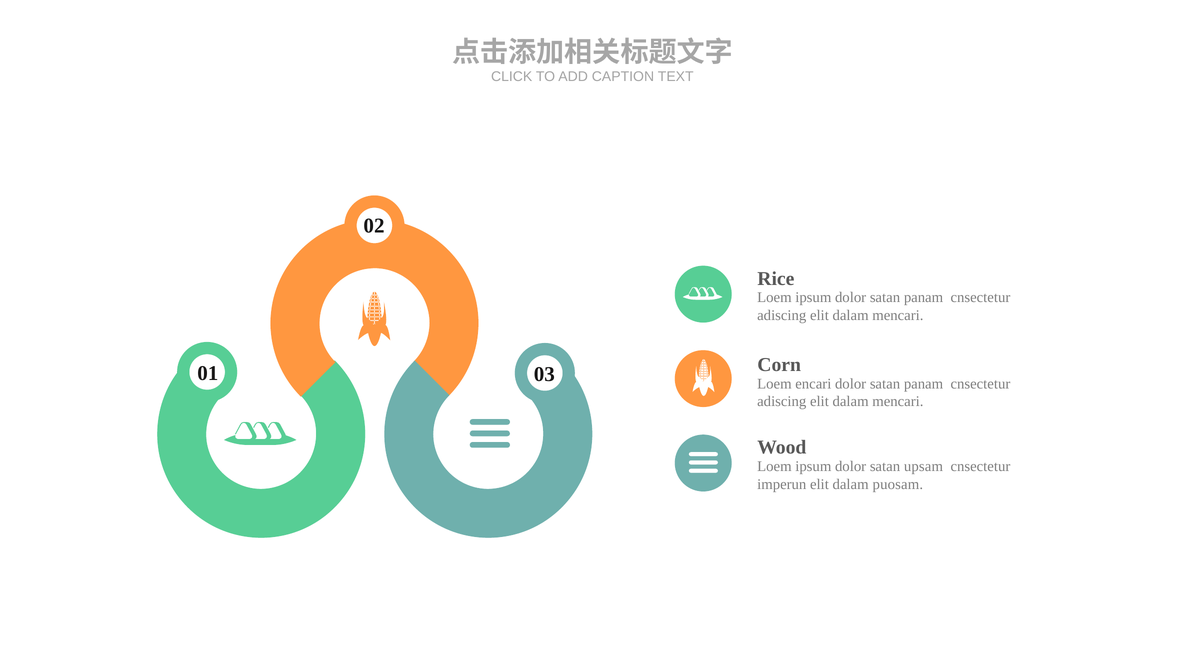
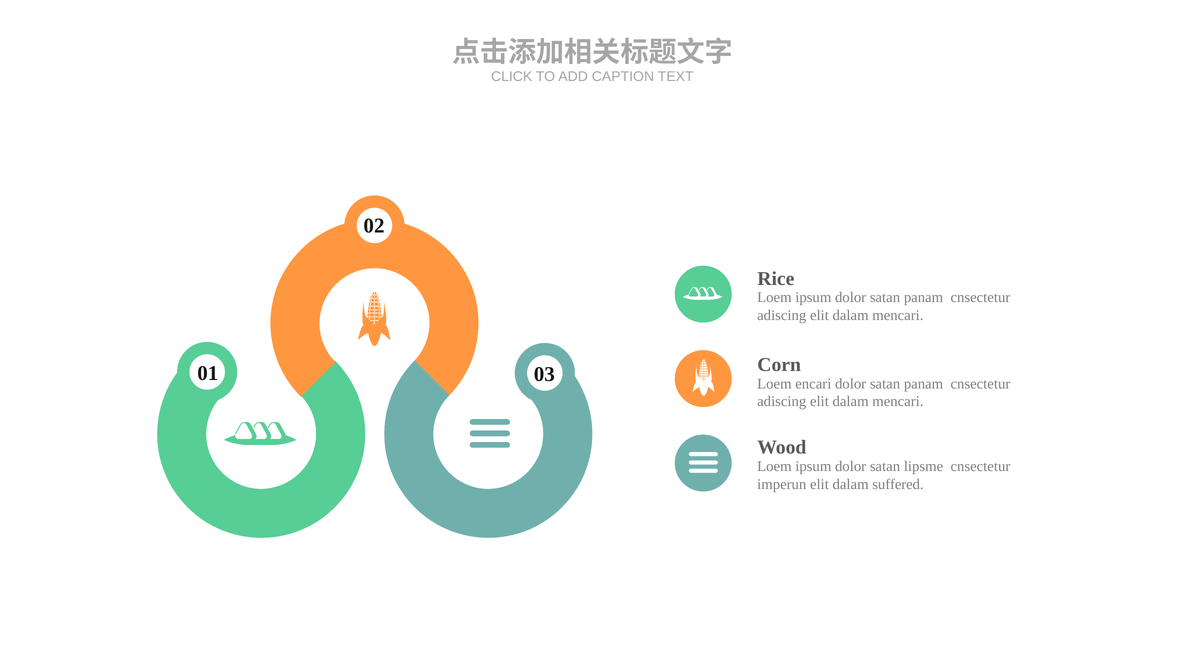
upsam: upsam -> lipsme
puosam: puosam -> suffered
